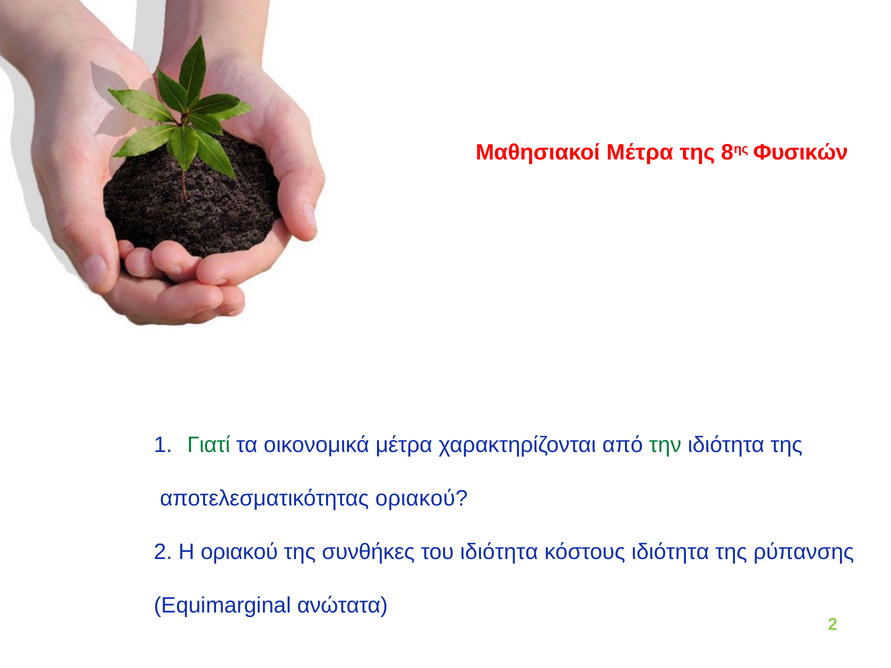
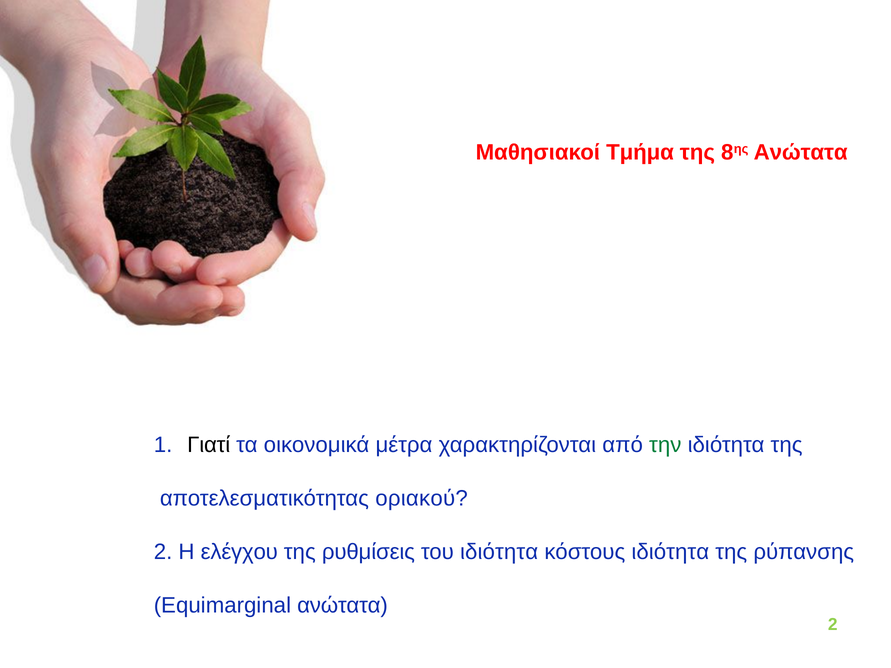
Μαθησιακοί Μέτρα: Μέτρα -> Τμήμα
8ης Φυσικών: Φυσικών -> Ανώτατα
Γιατί colour: green -> black
Η οριακού: οριακού -> ελέγχου
συνθήκες: συνθήκες -> ρυθμίσεις
